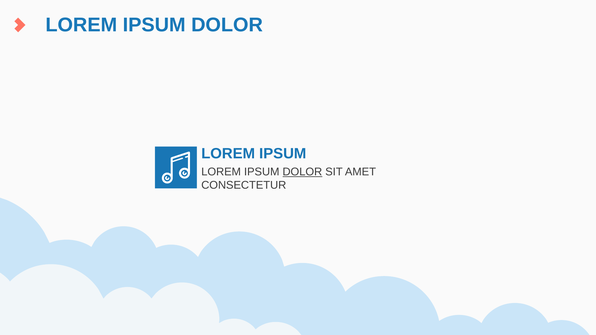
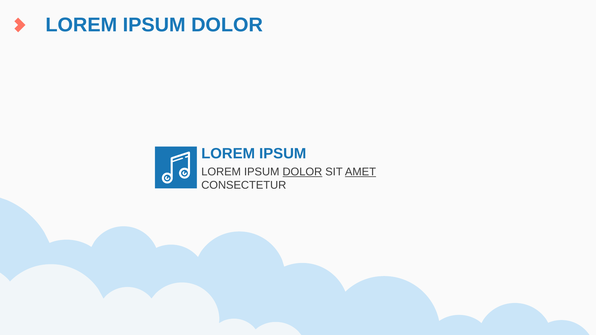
AMET underline: none -> present
